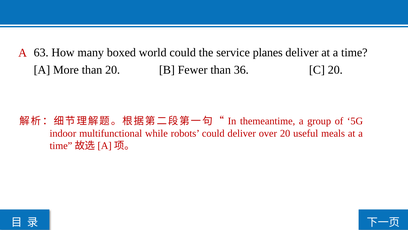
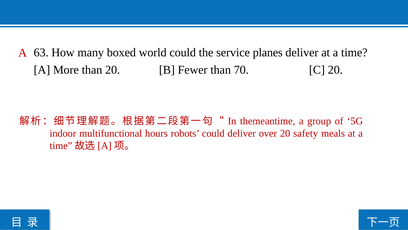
36: 36 -> 70
while: while -> hours
useful: useful -> safety
